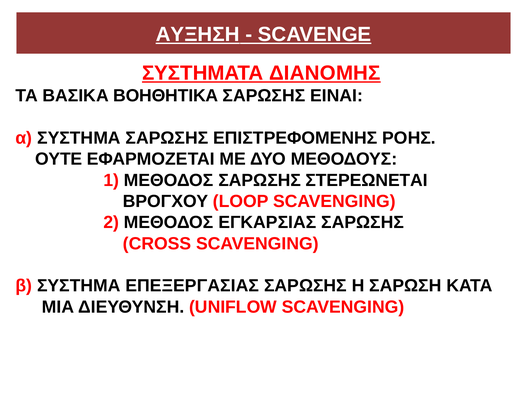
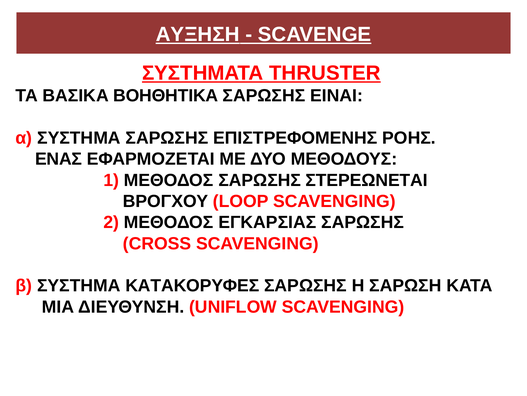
ΔΙΑΝΟΜΗΣ: ΔΙΑΝΟΜΗΣ -> THRUSTER
ΟΥΤΕ: ΟΥΤΕ -> ΕΝΑΣ
ΕΠΕΞΕΡΓΑΣΙΑΣ: ΕΠΕΞΕΡΓΑΣΙΑΣ -> ΚΑΤΑΚΟΡΥΦΕΣ
